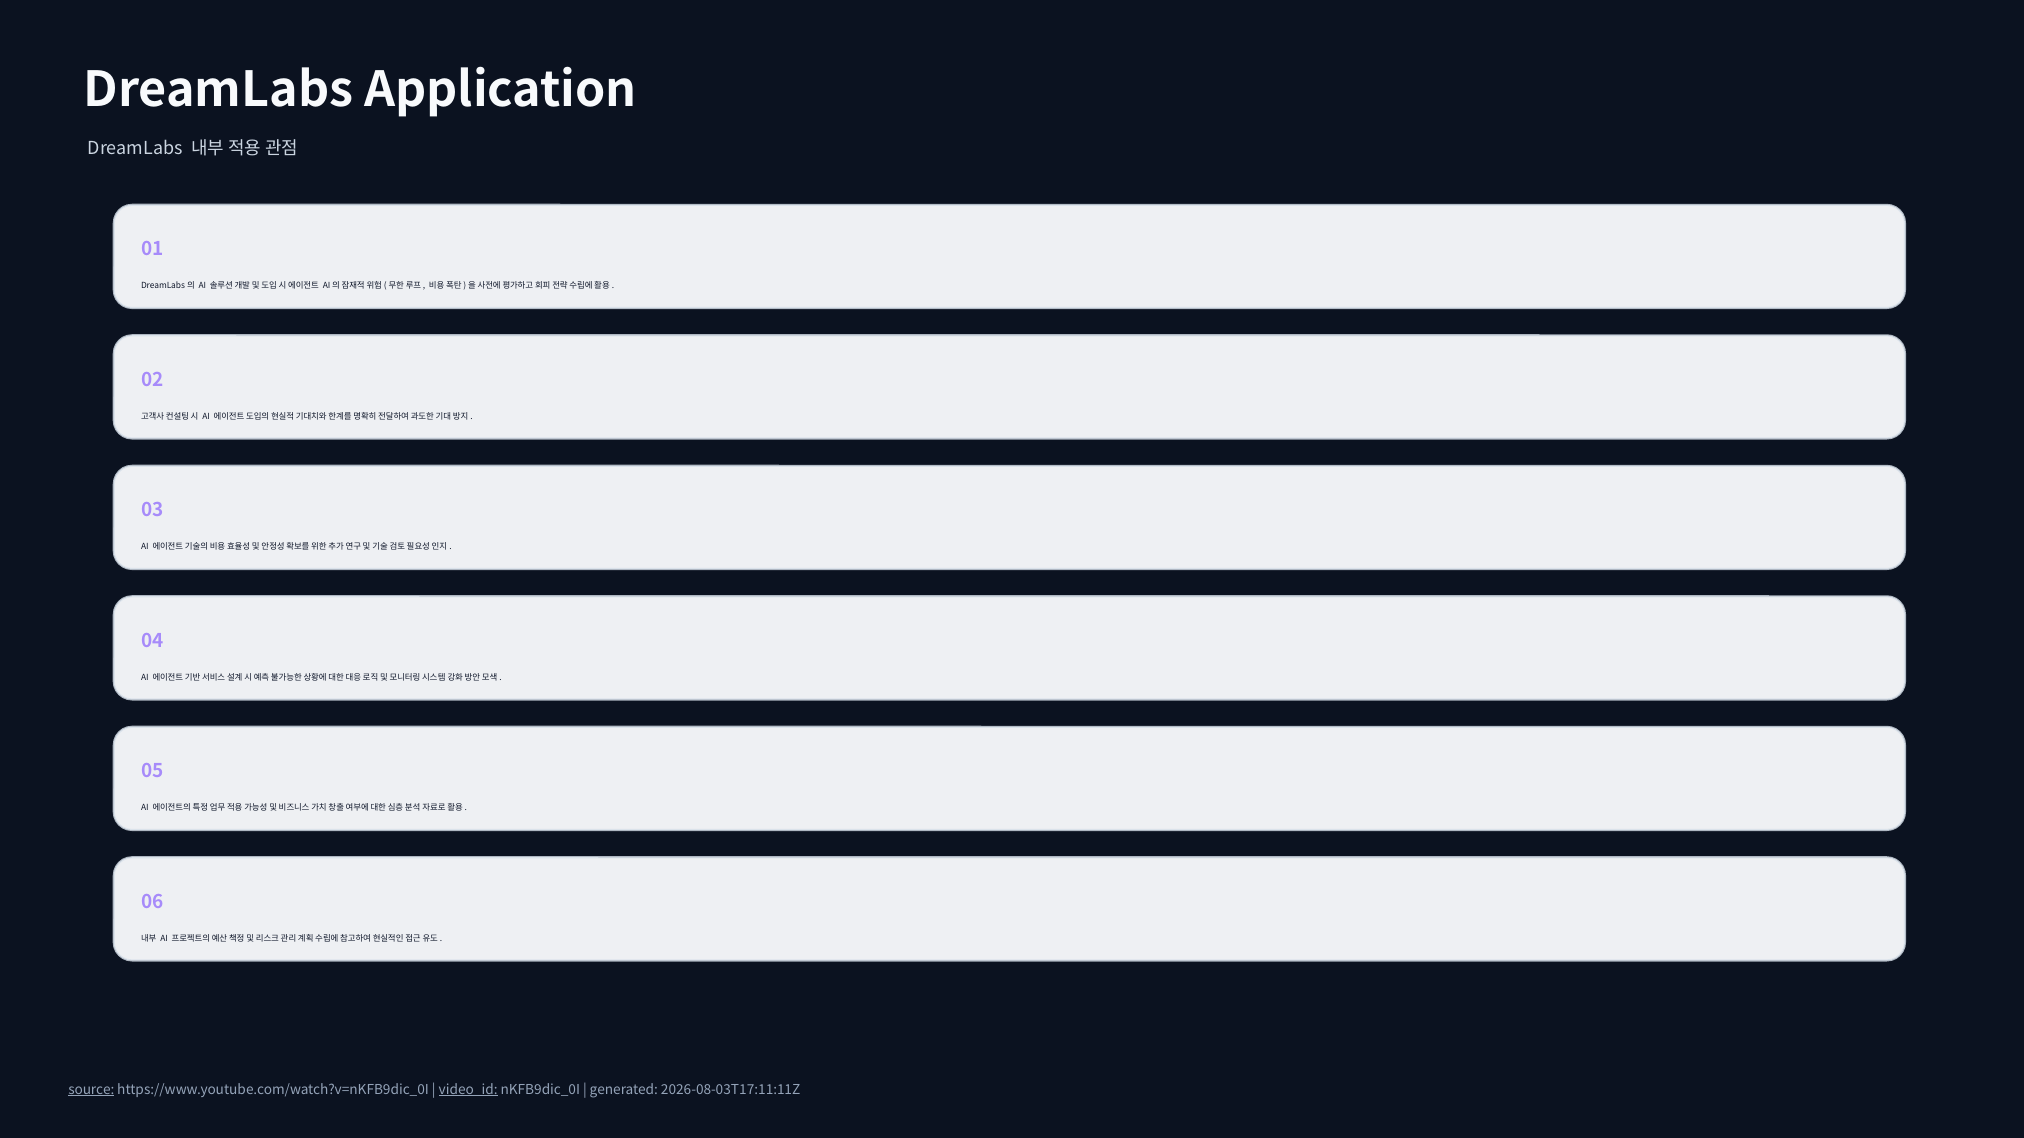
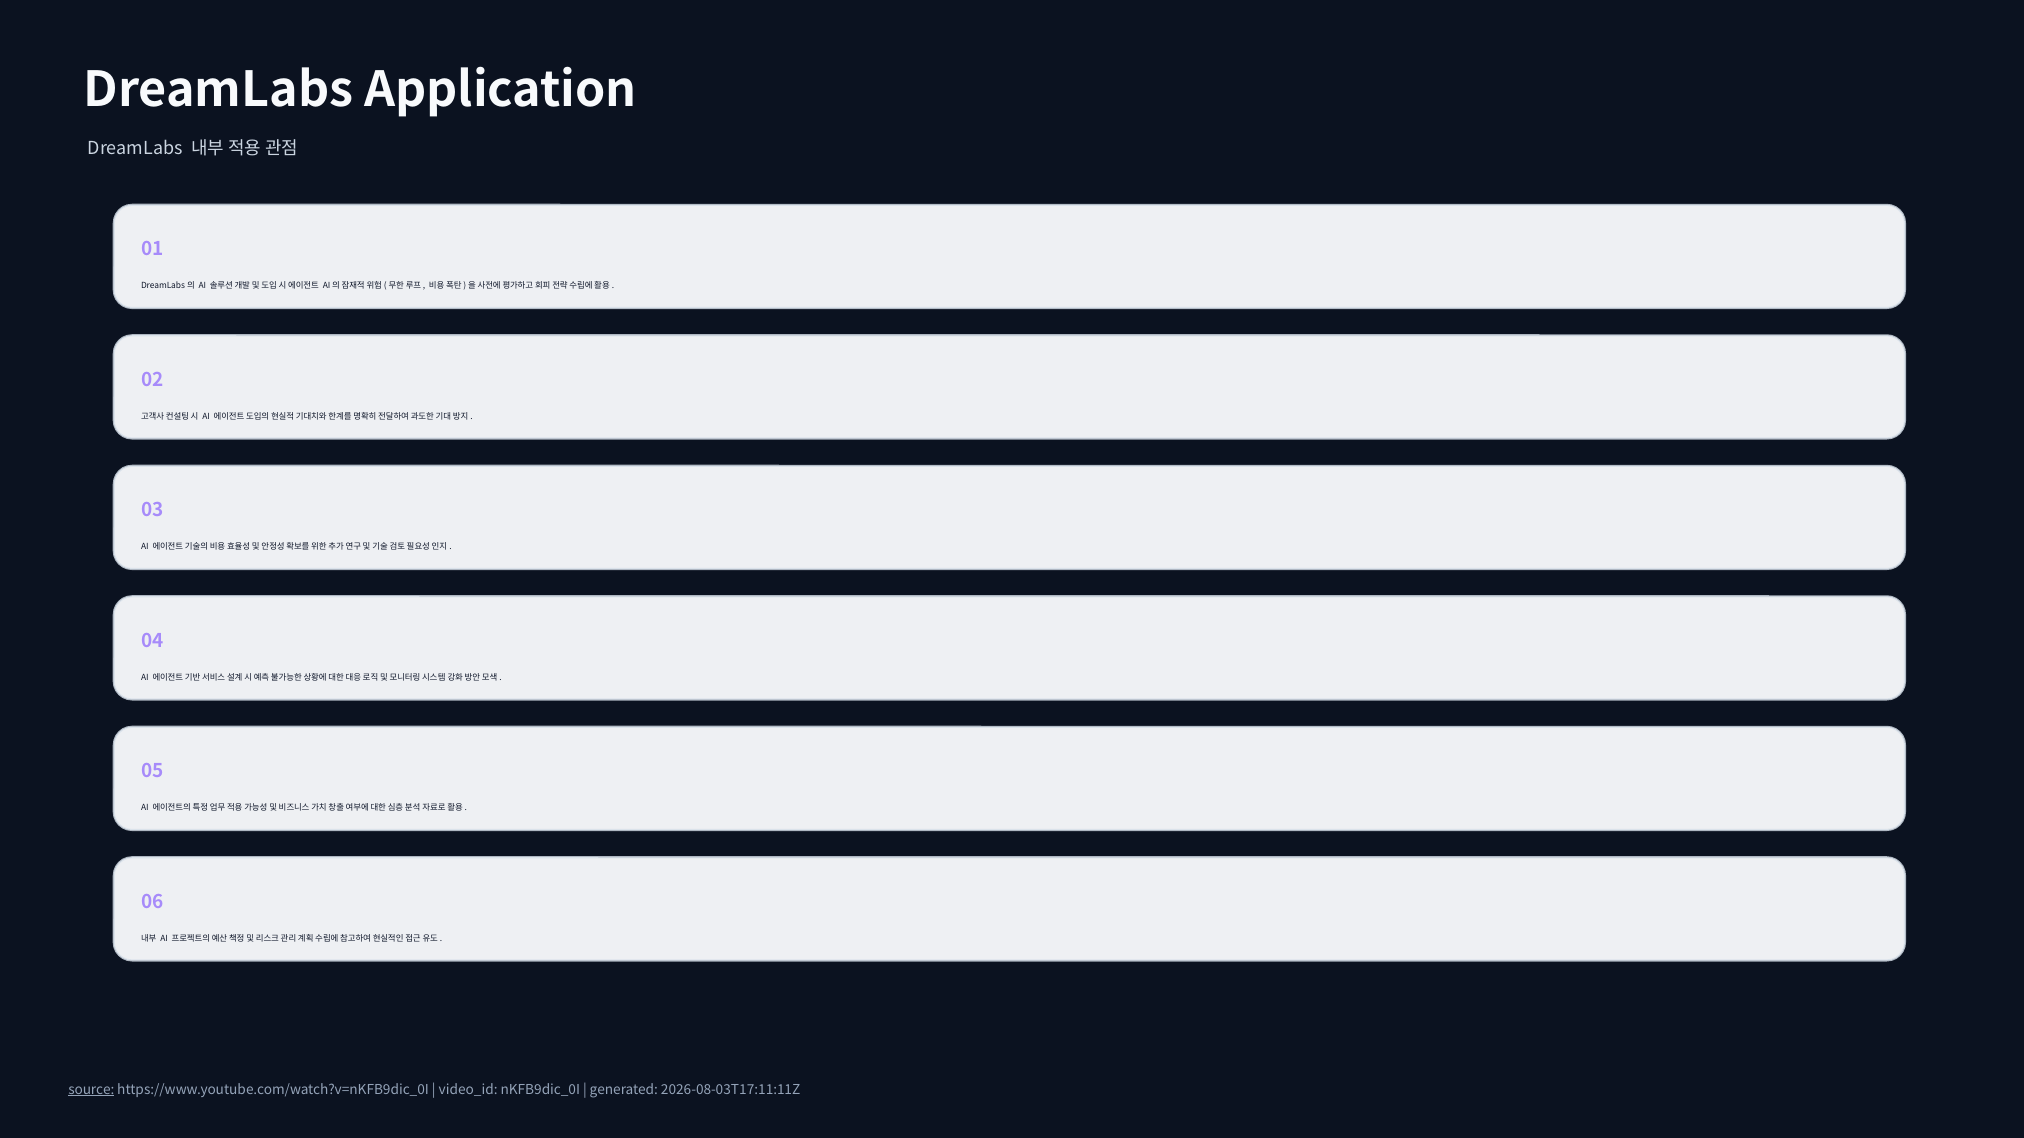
video_id underline: present -> none
